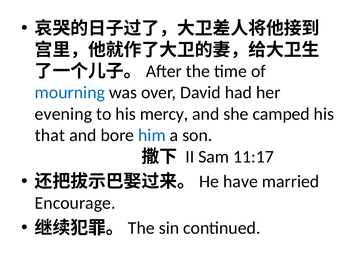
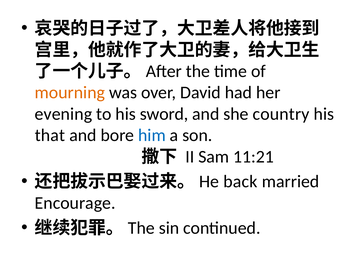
mourning colour: blue -> orange
mercy: mercy -> sword
camped: camped -> country
11:17: 11:17 -> 11:21
have: have -> back
